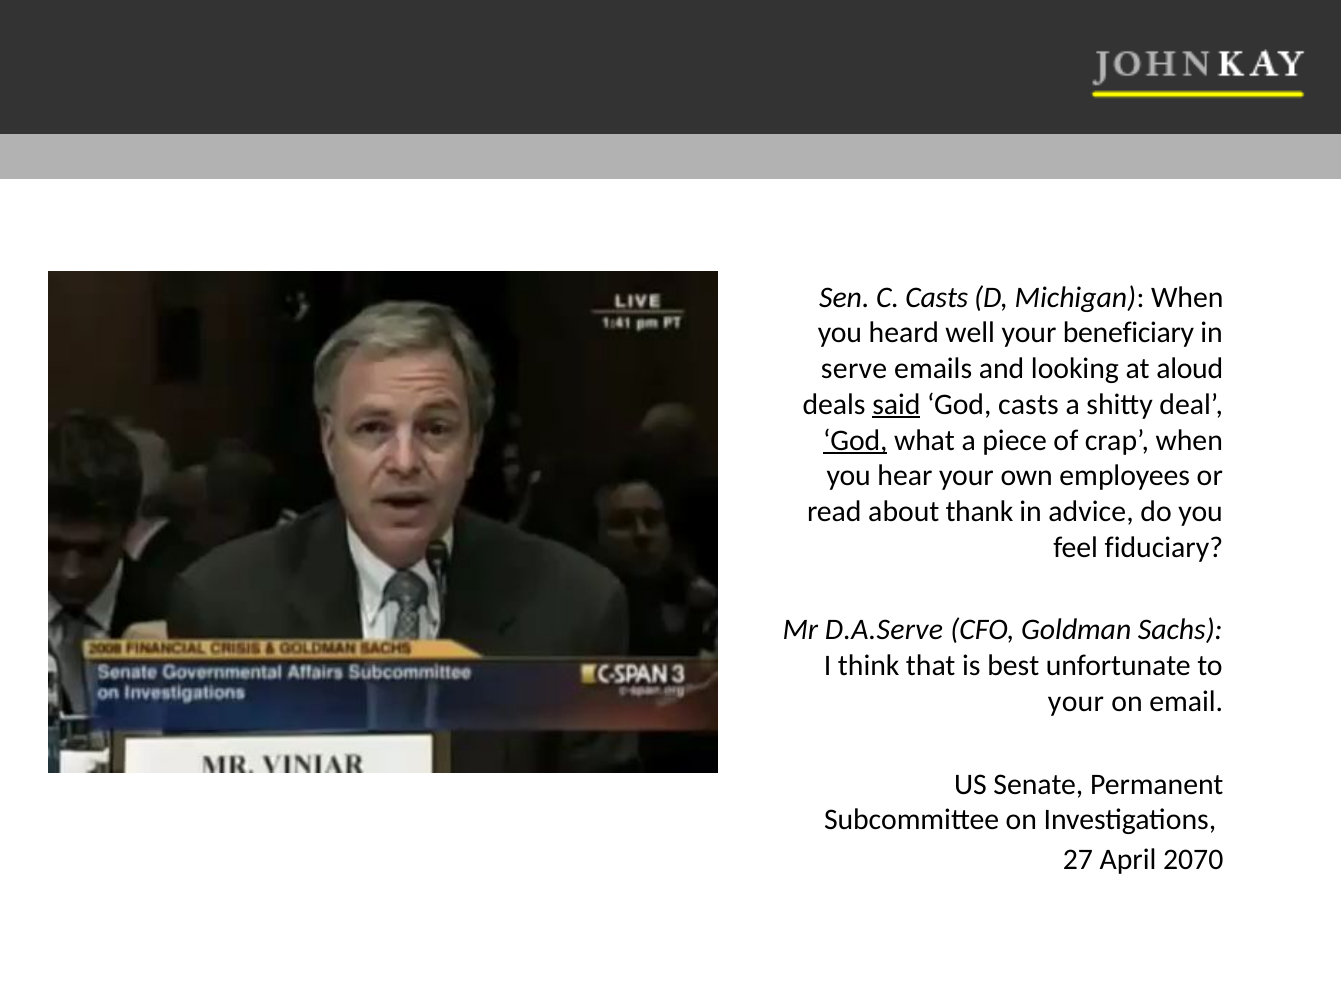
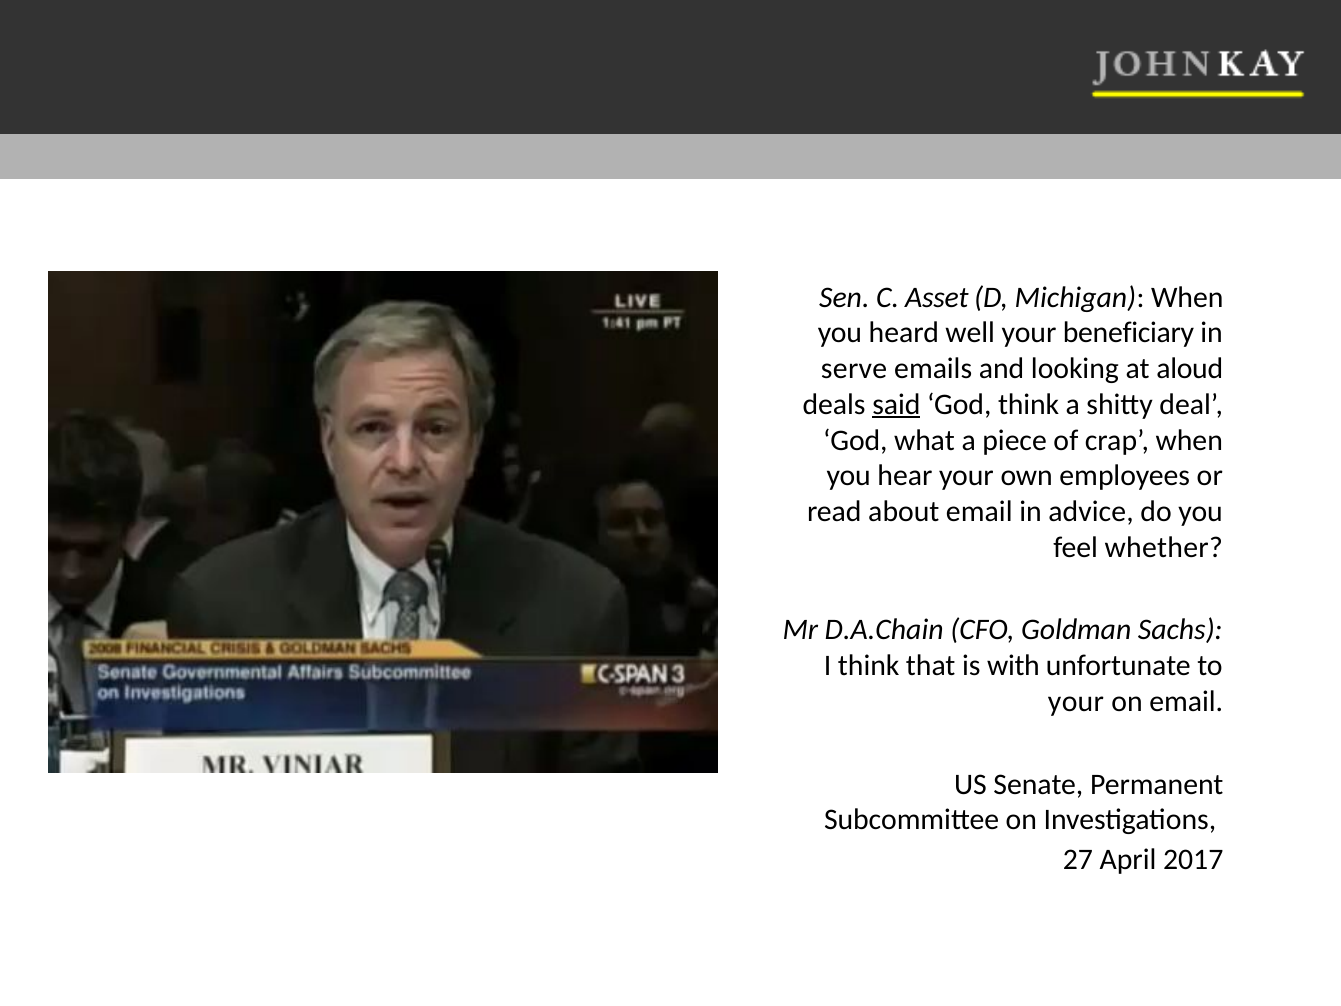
C Casts: Casts -> Asset
God casts: casts -> think
God at (855, 440) underline: present -> none
about thank: thank -> email
fiduciary: fiduciary -> whether
D.A.Serve: D.A.Serve -> D.A.Chain
best: best -> with
2070: 2070 -> 2017
